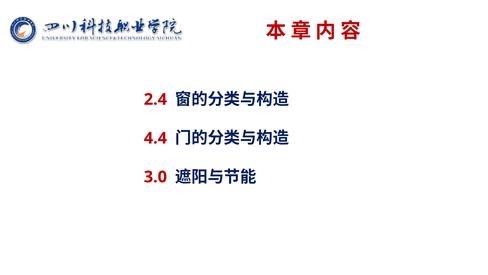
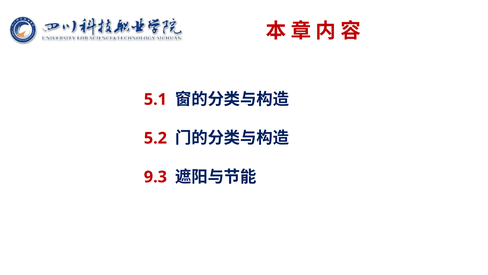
2.4: 2.4 -> 5.1
4.4: 4.4 -> 5.2
3.0: 3.0 -> 9.3
